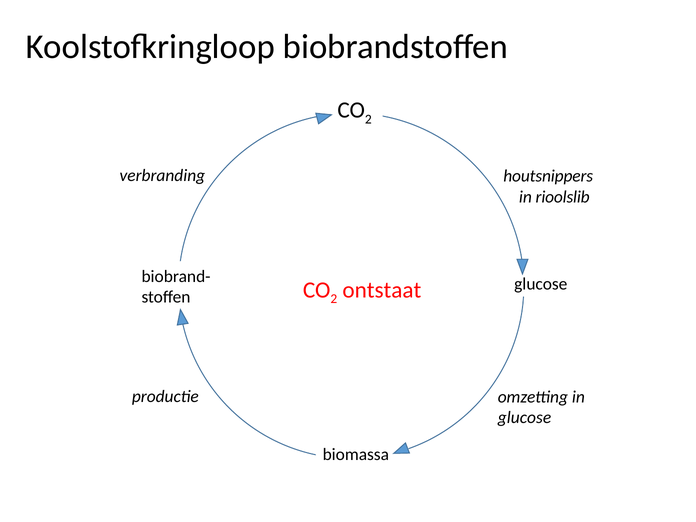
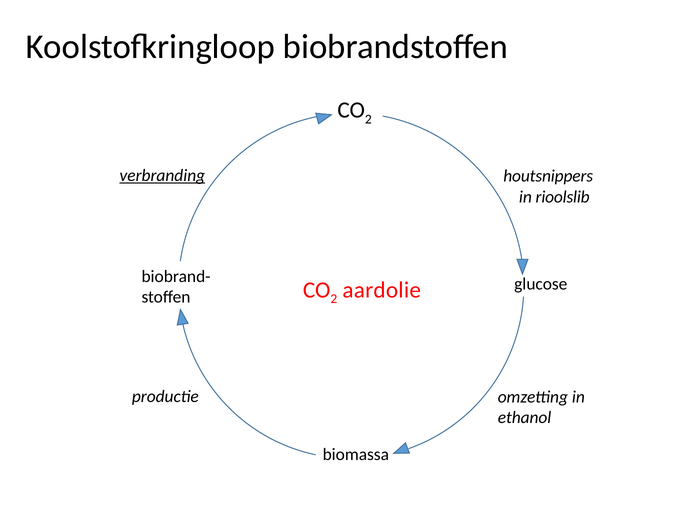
verbranding underline: none -> present
ontstaat: ontstaat -> aardolie
glucose at (524, 418): glucose -> ethanol
